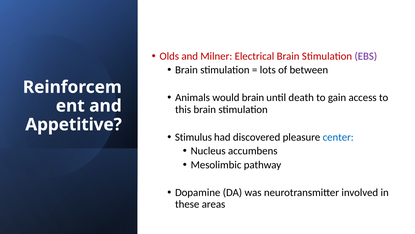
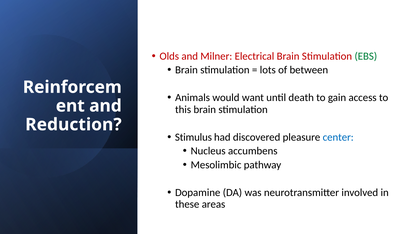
EBS colour: purple -> green
would brain: brain -> want
Appetitive: Appetitive -> Reduction
